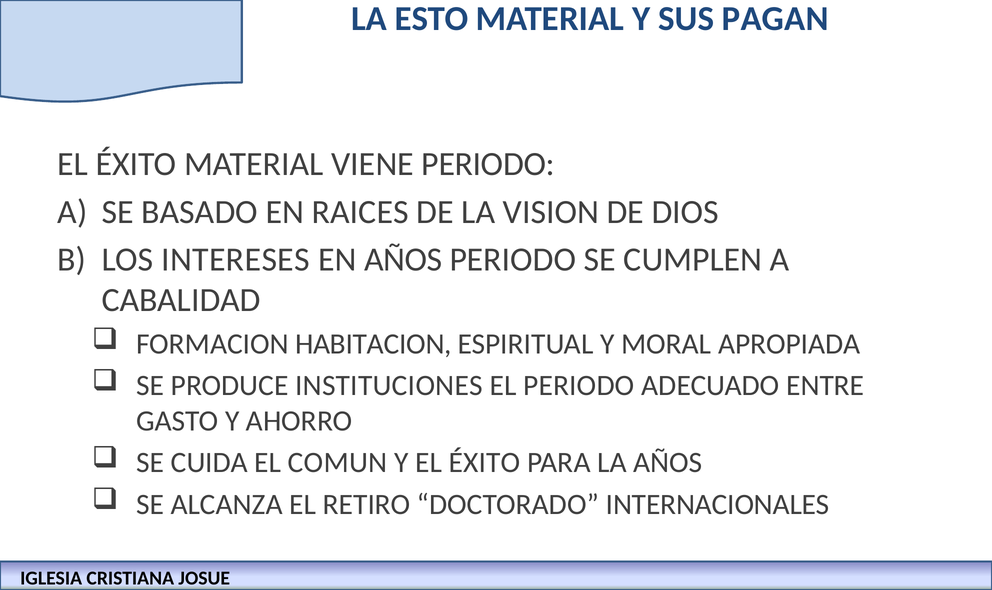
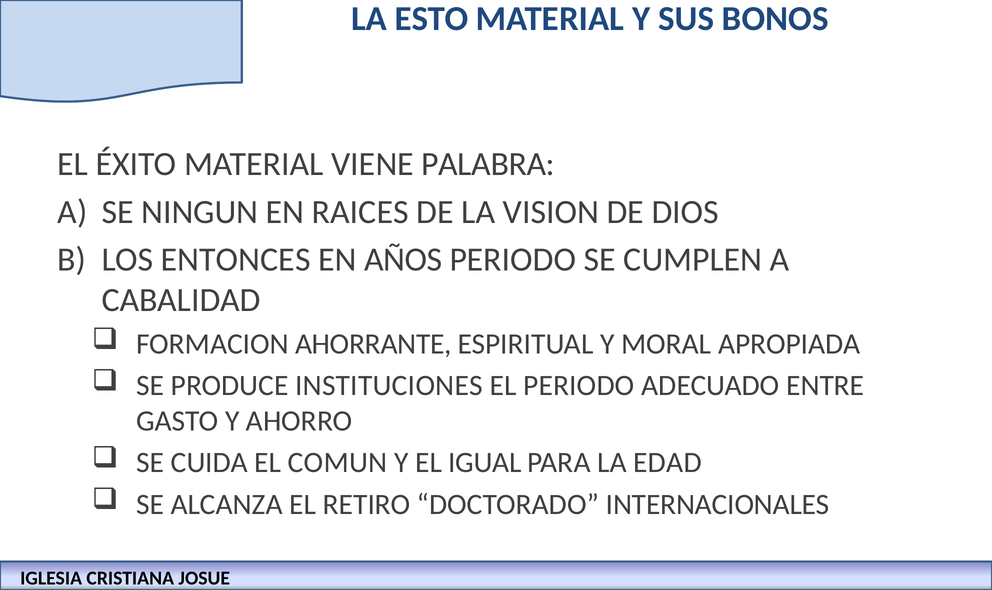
PAGAN: PAGAN -> BONOS
VIENE PERIODO: PERIODO -> PALABRA
BASADO: BASADO -> NINGUN
INTERESES: INTERESES -> ENTONCES
HABITACION: HABITACION -> AHORRANTE
Y EL ÉXITO: ÉXITO -> IGUAL
LA AÑOS: AÑOS -> EDAD
